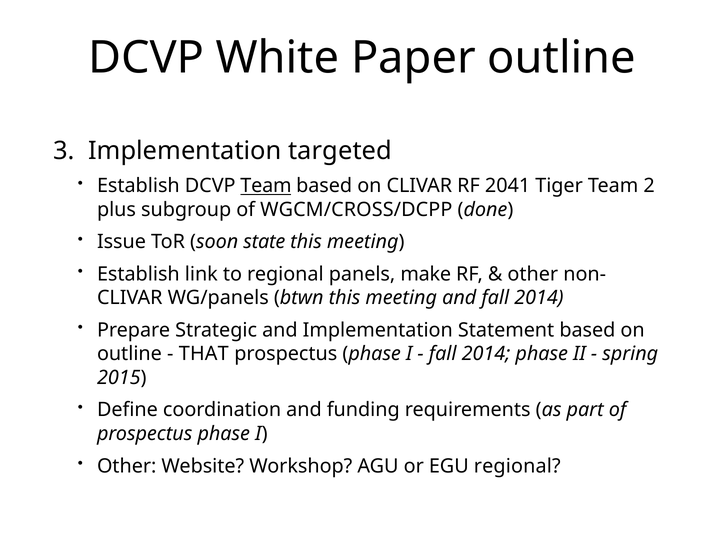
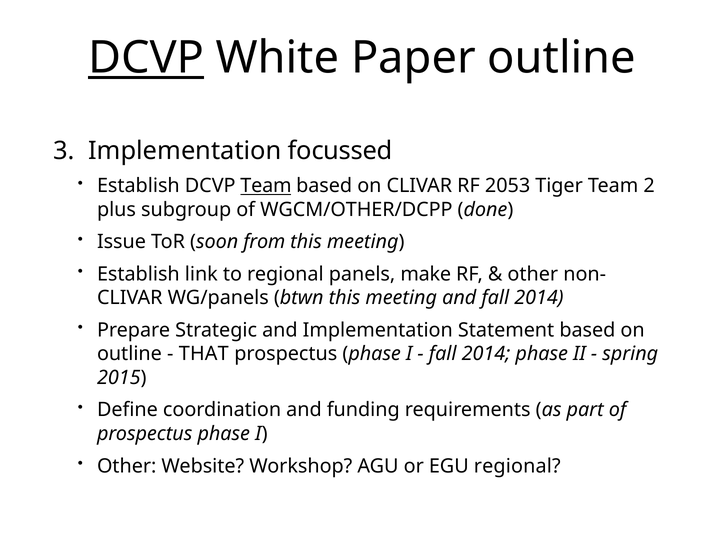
DCVP at (146, 58) underline: none -> present
targeted: targeted -> focussed
2041: 2041 -> 2053
WGCM/CROSS/DCPP: WGCM/CROSS/DCPP -> WGCM/OTHER/DCPP
state: state -> from
